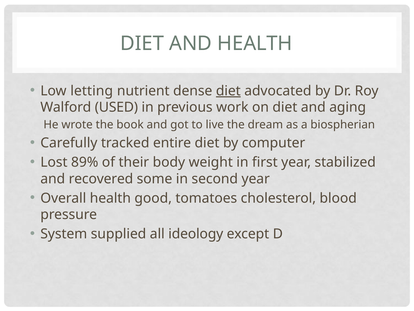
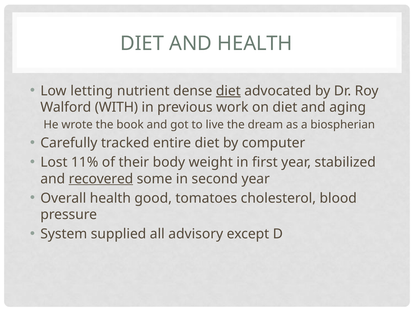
USED: USED -> WITH
89%: 89% -> 11%
recovered underline: none -> present
ideology: ideology -> advisory
